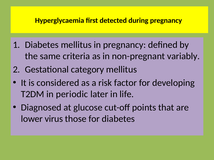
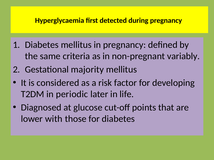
category: category -> majority
virus: virus -> with
